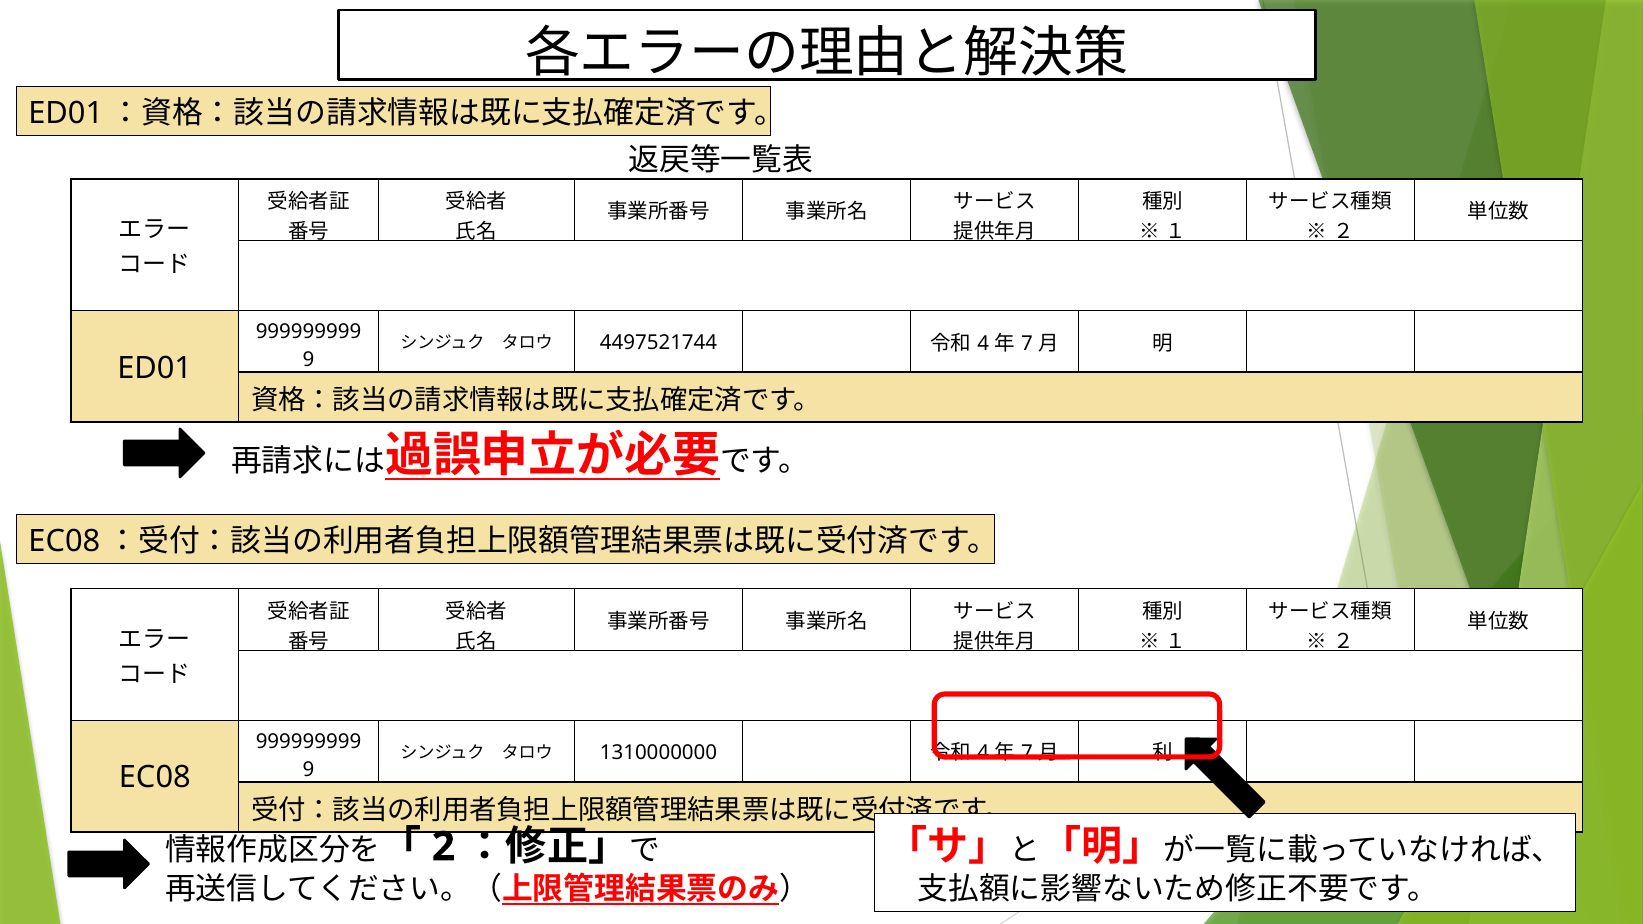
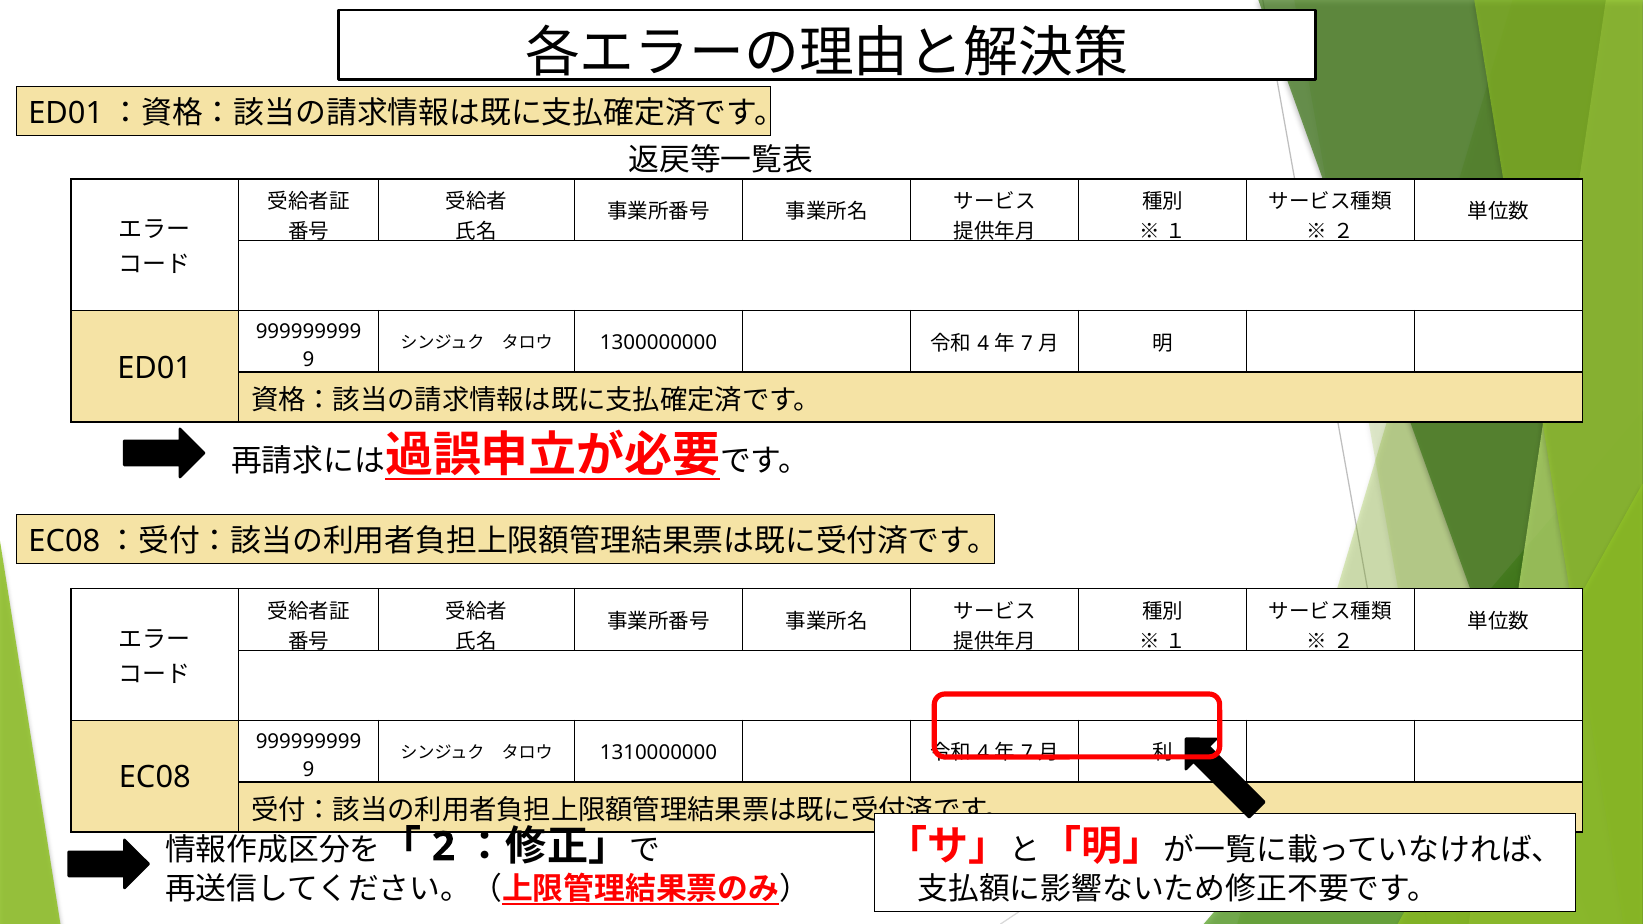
4497521744: 4497521744 -> 1300000000
